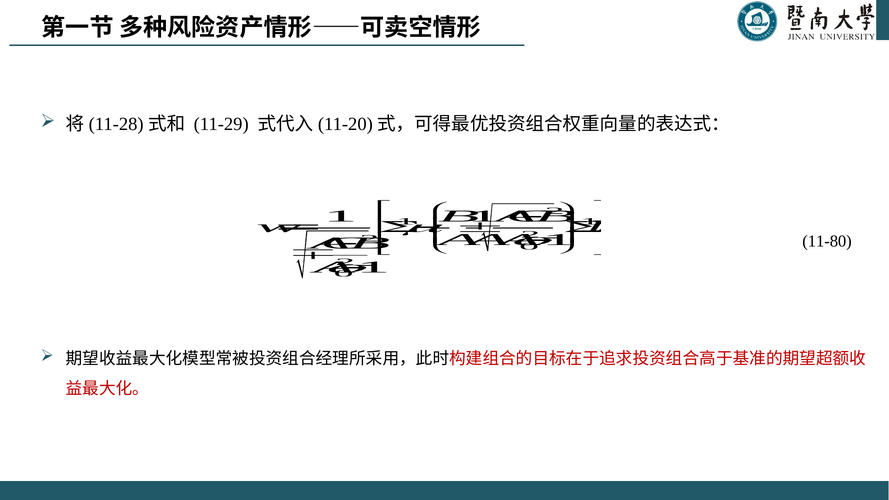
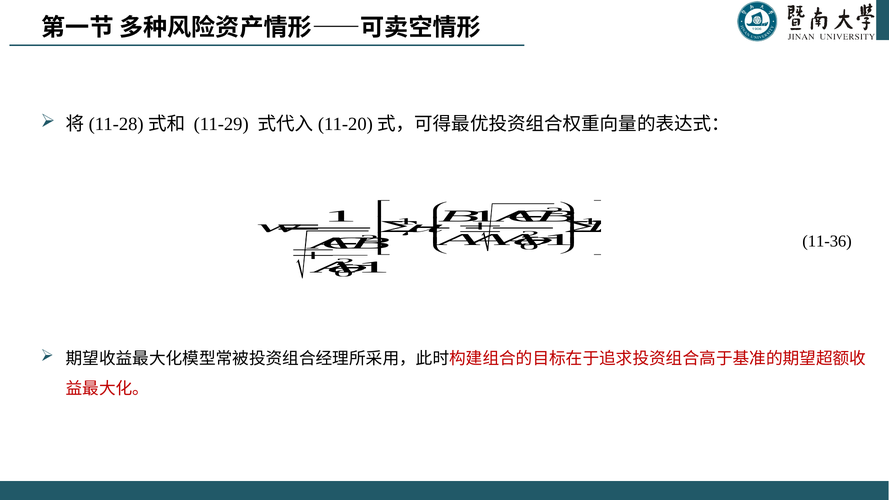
11-80: 11-80 -> 11-36
